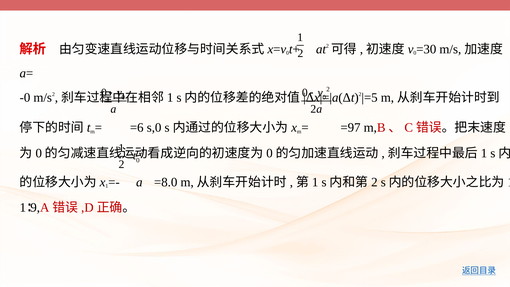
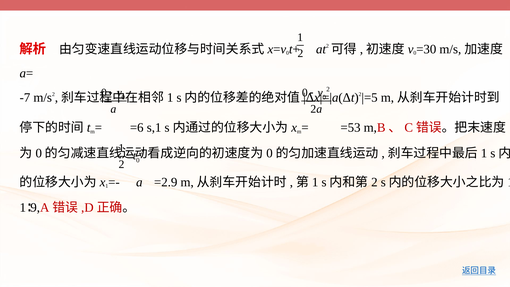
-0: -0 -> -7
s,0: s,0 -> s,1
=97: =97 -> =53
=8.0: =8.0 -> =2.9
